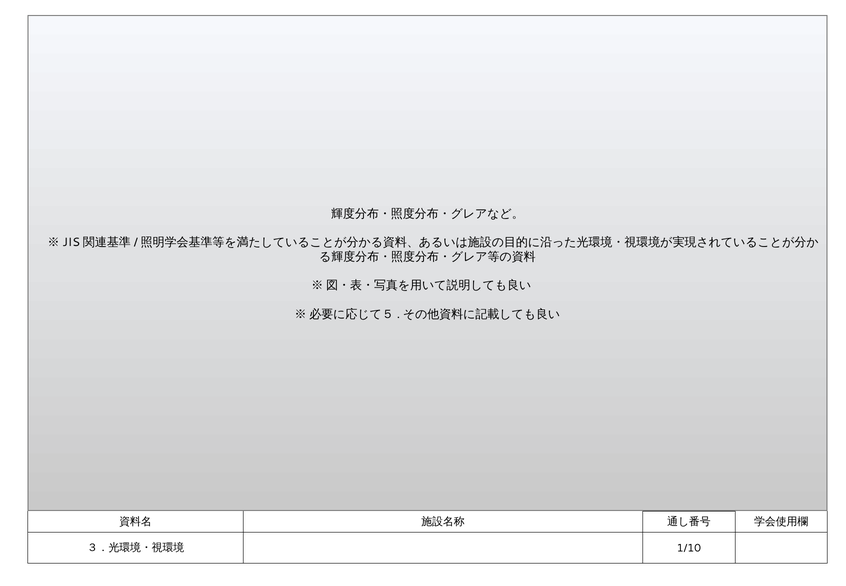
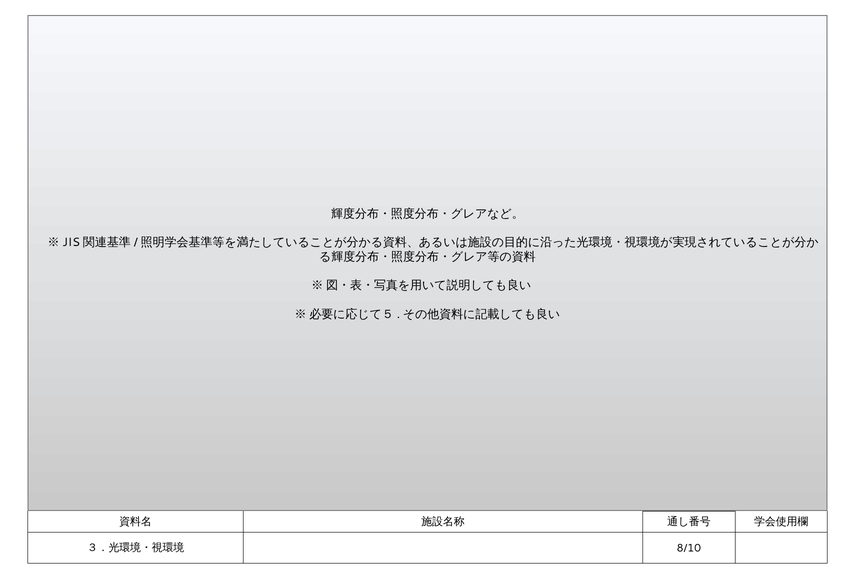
1/10: 1/10 -> 8/10
